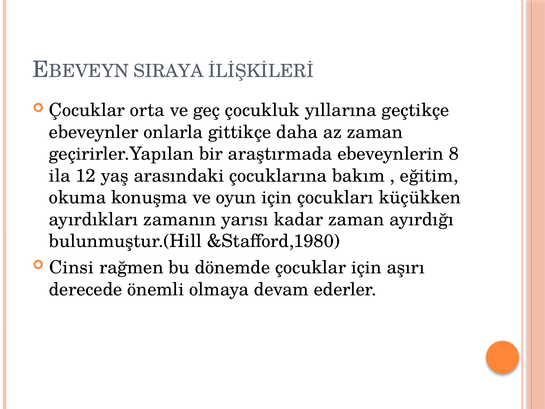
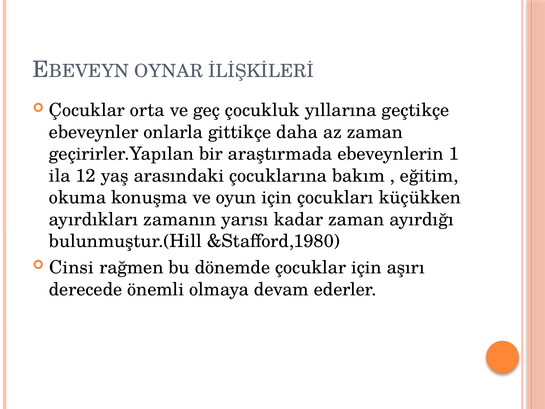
SIRAYA: SIRAYA -> OYNAR
8: 8 -> 1
